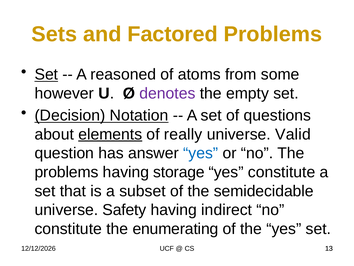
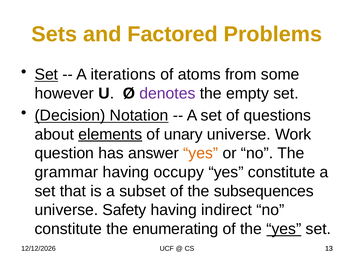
reasoned: reasoned -> iterations
really: really -> unary
Valid: Valid -> Work
yes at (201, 153) colour: blue -> orange
problems at (66, 172): problems -> grammar
storage: storage -> occupy
semidecidable: semidecidable -> subsequences
yes at (284, 228) underline: none -> present
